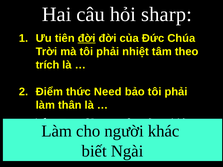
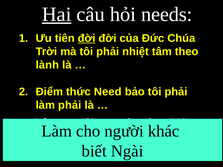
Hai underline: none -> present
sharp: sharp -> needs
trích: trích -> lành
làm thân: thân -> phải
